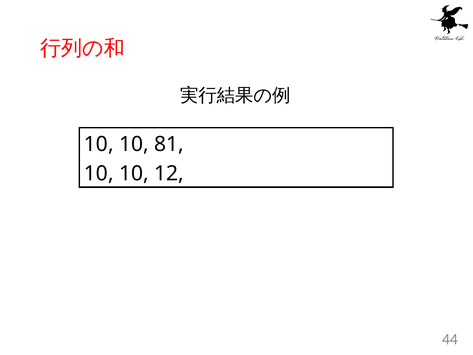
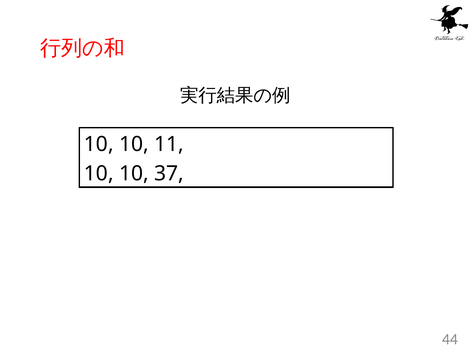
81: 81 -> 11
12: 12 -> 37
